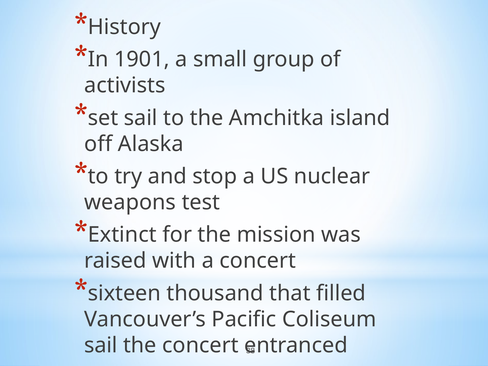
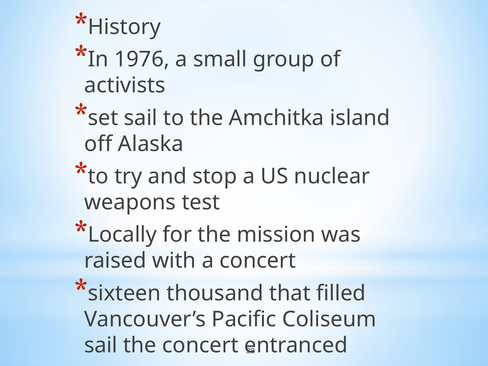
1901: 1901 -> 1976
Extinct: Extinct -> Locally
